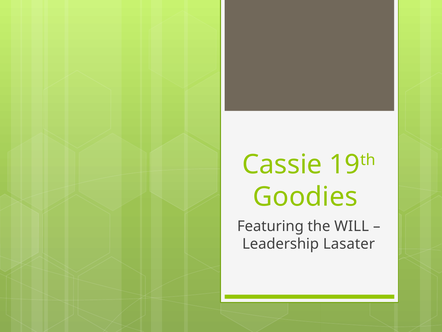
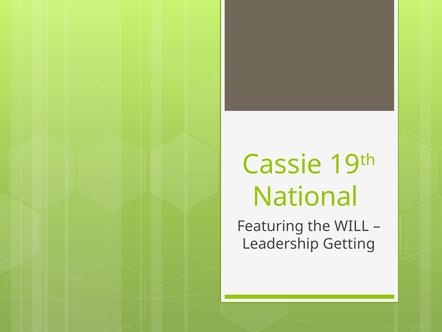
Goodies: Goodies -> National
Lasater: Lasater -> Getting
